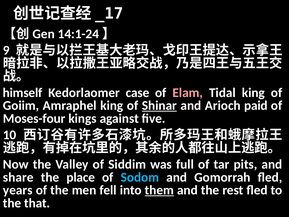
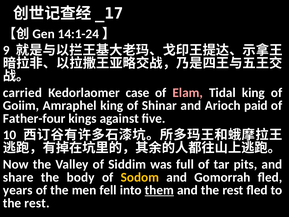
himself: himself -> carried
Shinar underline: present -> none
Moses-four: Moses-four -> Father-four
place: place -> body
Sodom colour: light blue -> yellow
that at (37, 203): that -> rest
